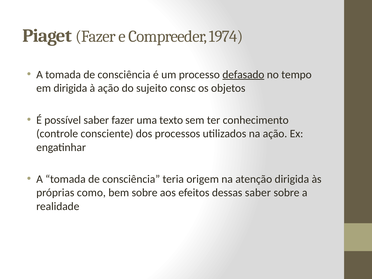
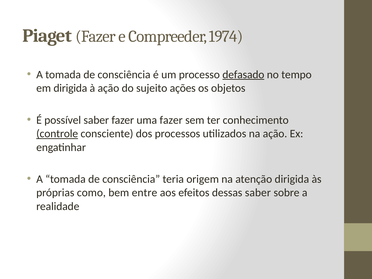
consc: consc -> ações
uma texto: texto -> fazer
controle underline: none -> present
bem sobre: sobre -> entre
